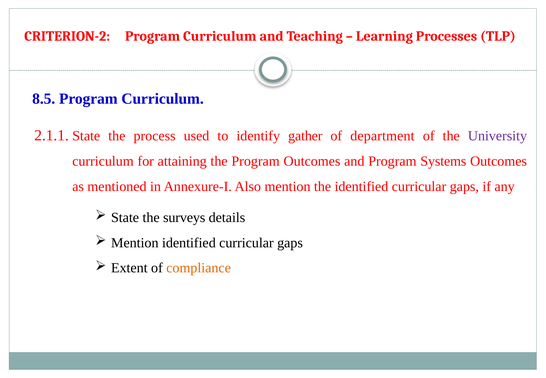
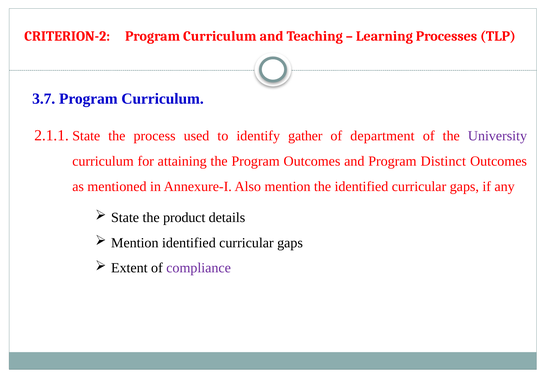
8.5: 8.5 -> 3.7
Systems: Systems -> Distinct
surveys: surveys -> product
compliance colour: orange -> purple
